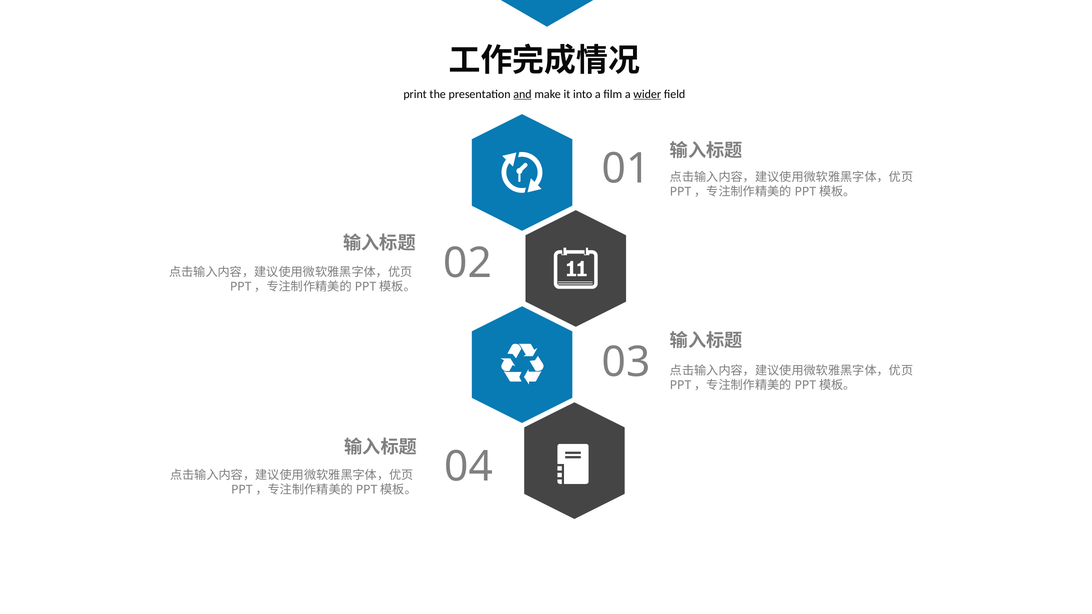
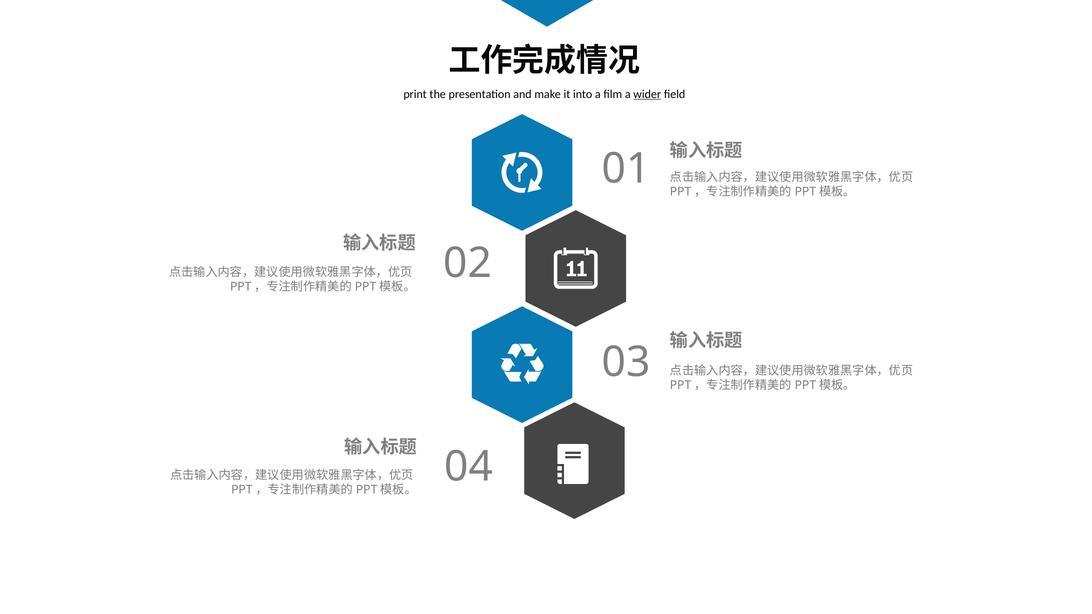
and underline: present -> none
